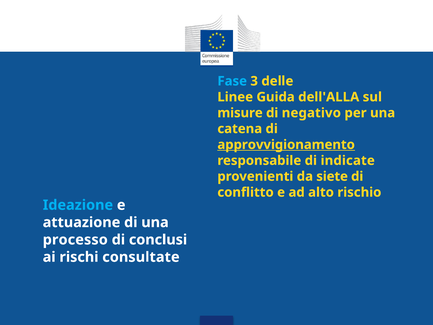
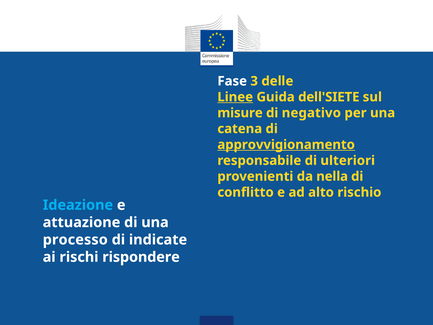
Fase colour: light blue -> white
Linee underline: none -> present
dell'ALLA: dell'ALLA -> dell'SIETE
indicate: indicate -> ulteriori
siete: siete -> nella
conclusi: conclusi -> indicate
consultate: consultate -> rispondere
